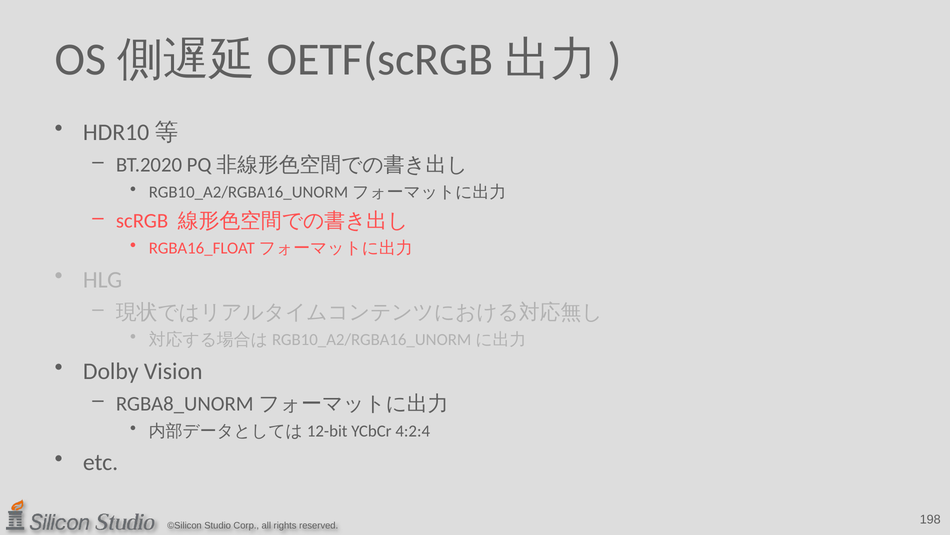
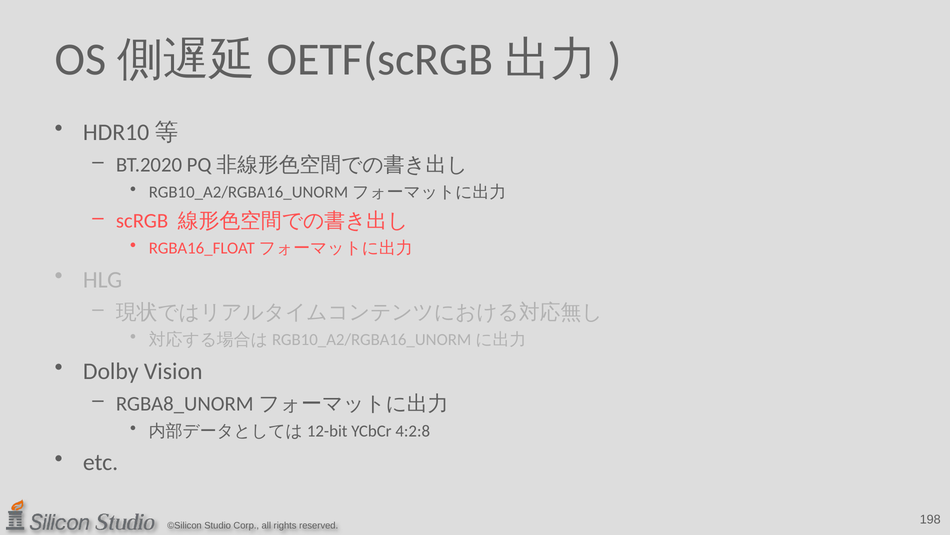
4:2:4: 4:2:4 -> 4:2:8
